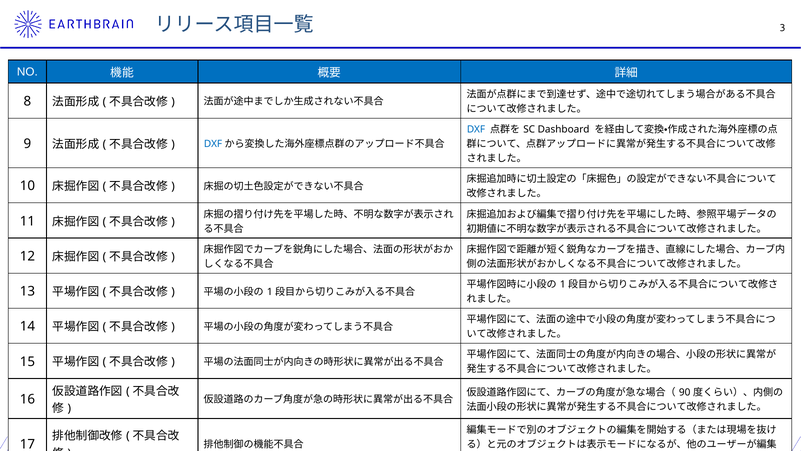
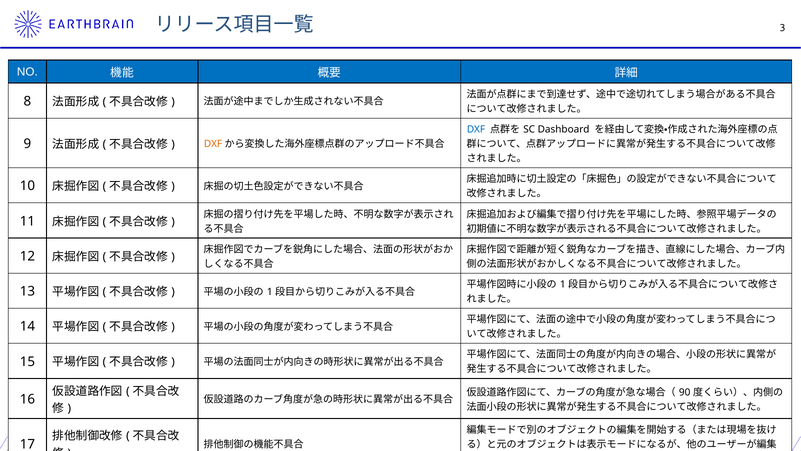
DXF at (213, 144) colour: blue -> orange
